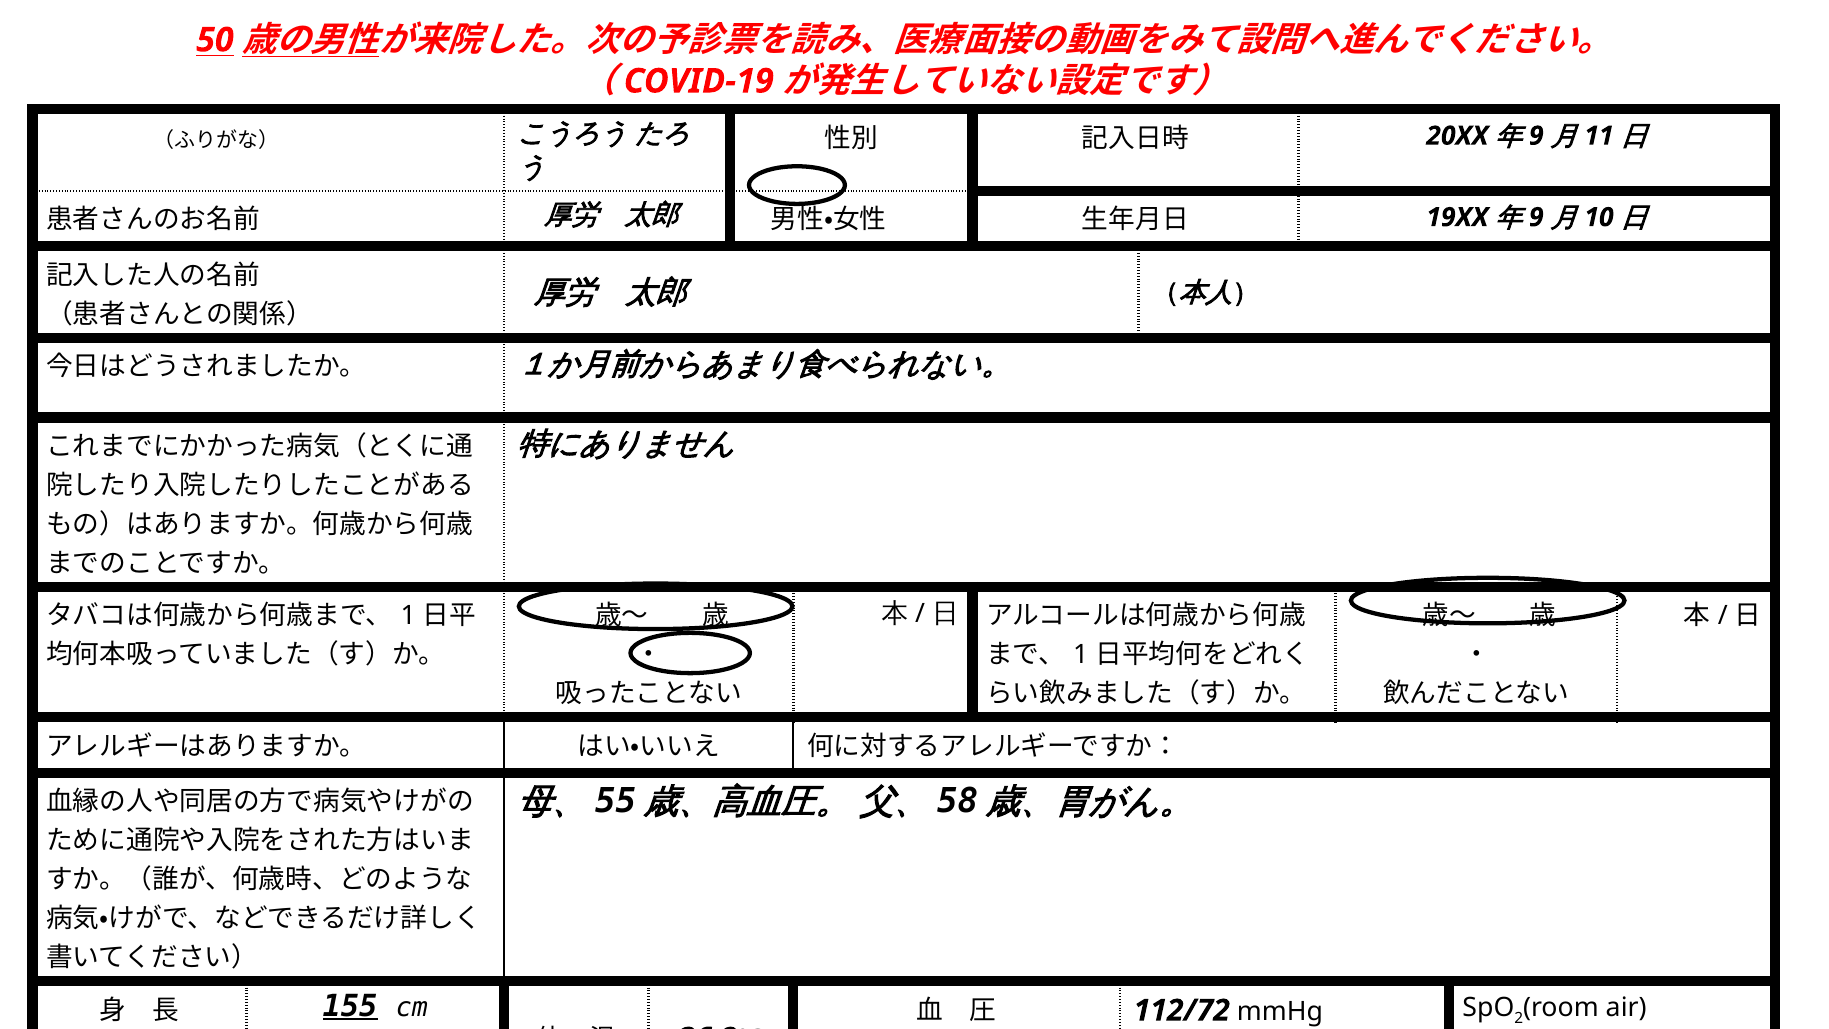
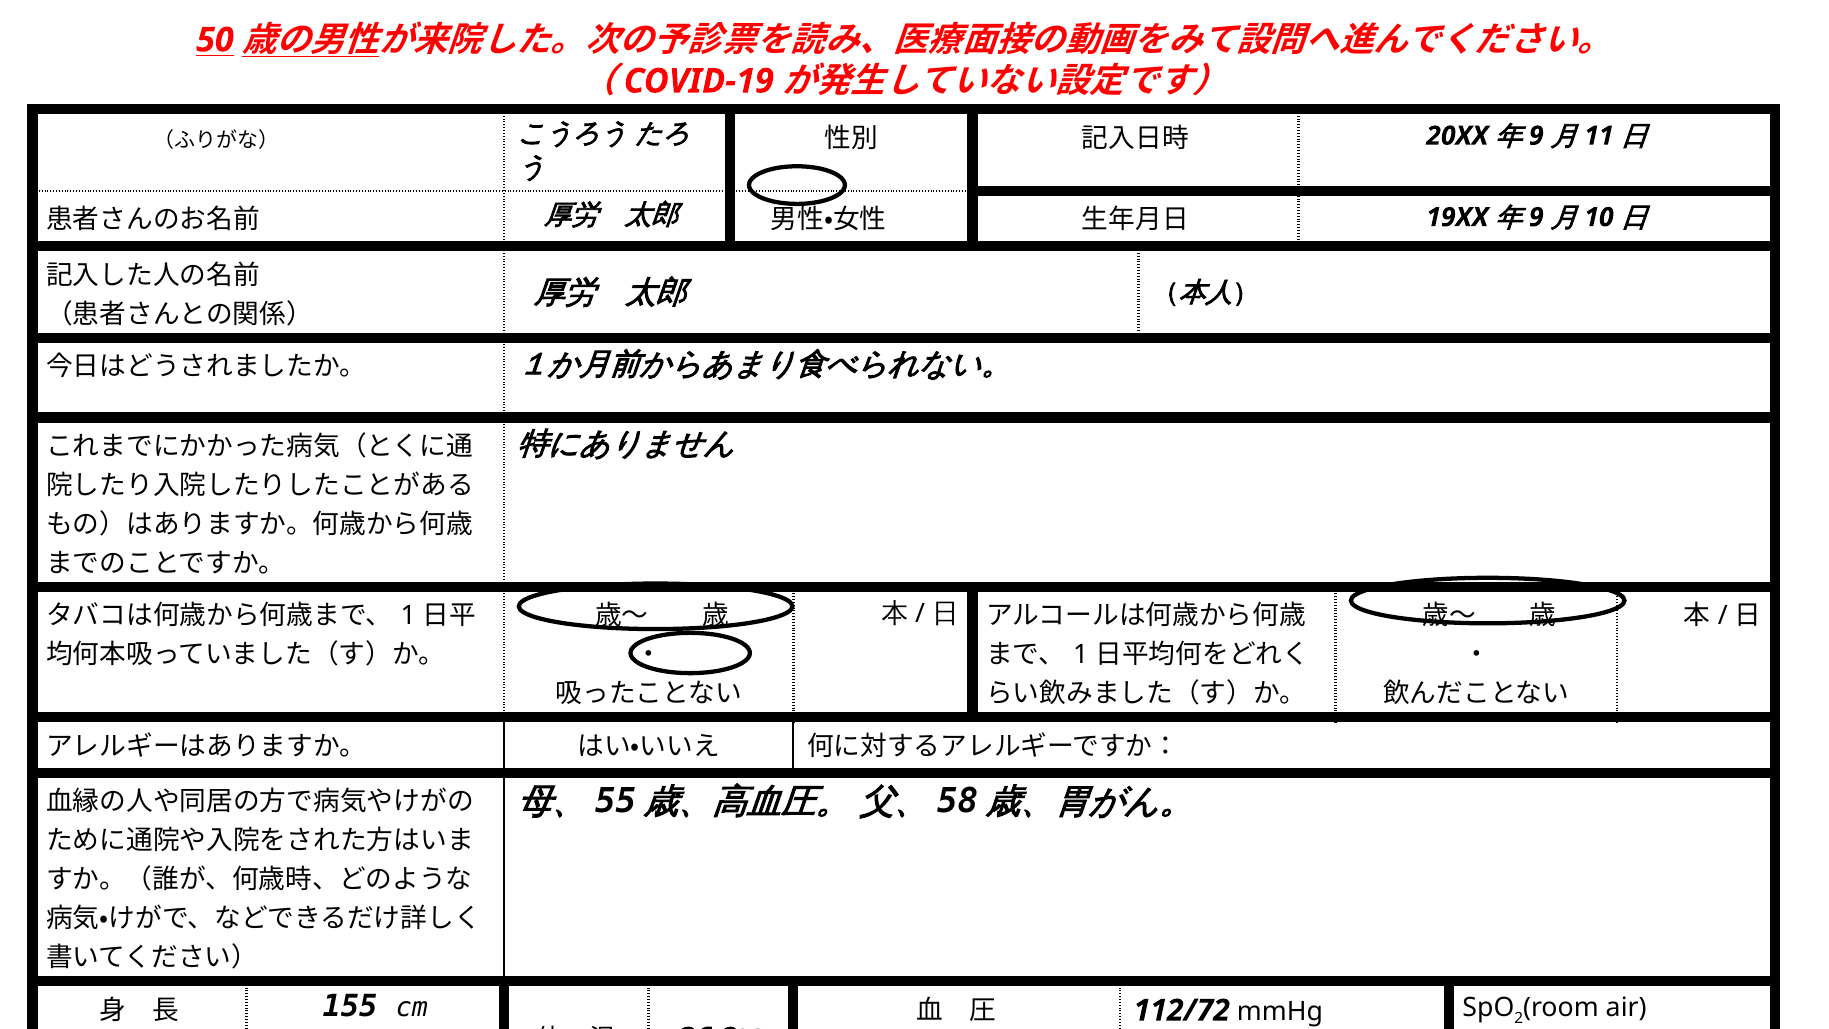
155 underline: present -> none
